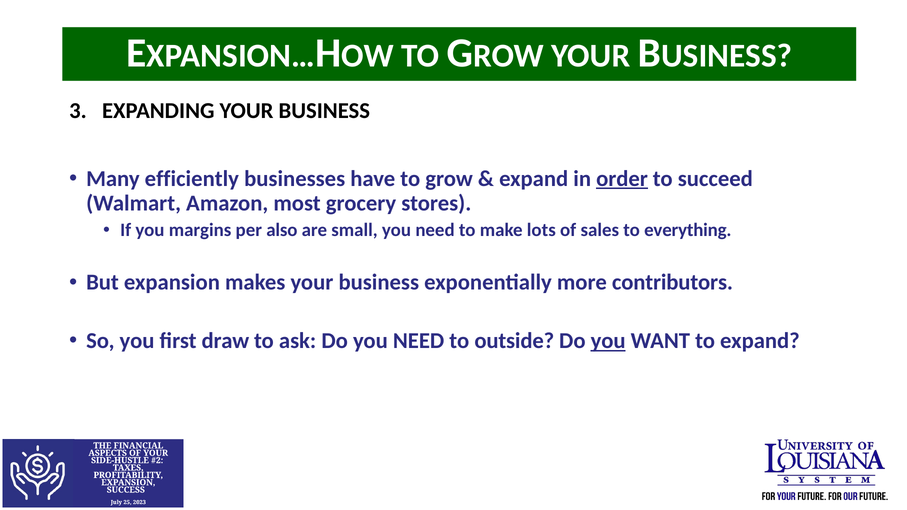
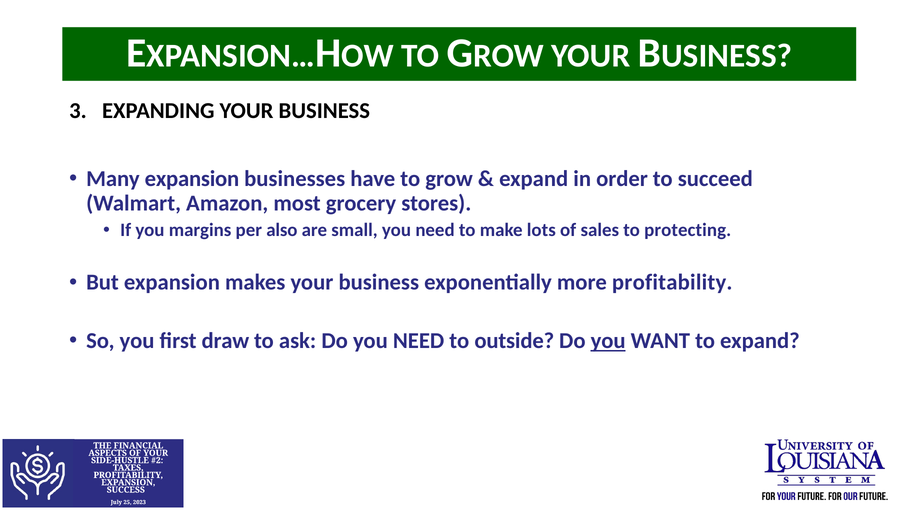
Many efficiently: efficiently -> expansion
order underline: present -> none
everything: everything -> protecting
more contributors: contributors -> profitability
